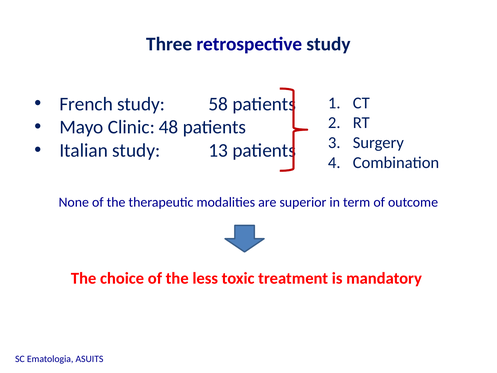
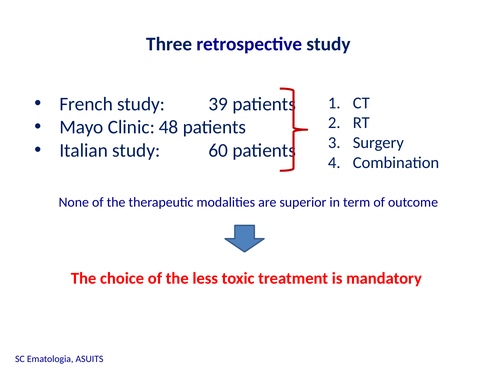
58: 58 -> 39
13: 13 -> 60
